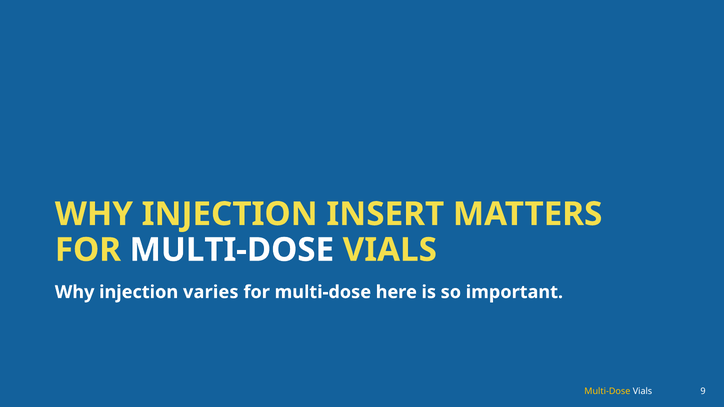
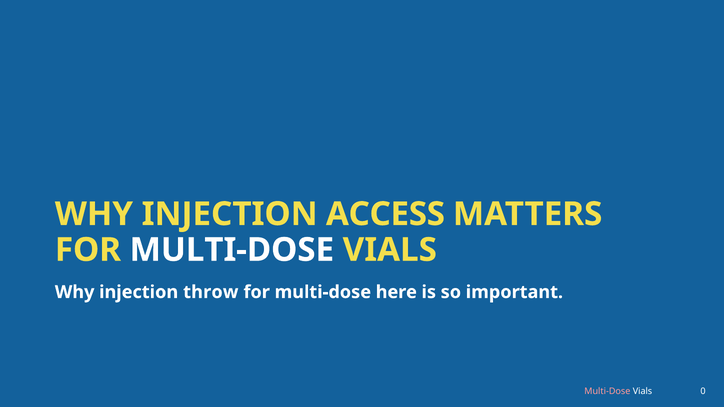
INSERT: INSERT -> ACCESS
varies: varies -> throw
Multi-Dose at (607, 391) colour: yellow -> pink
9: 9 -> 0
